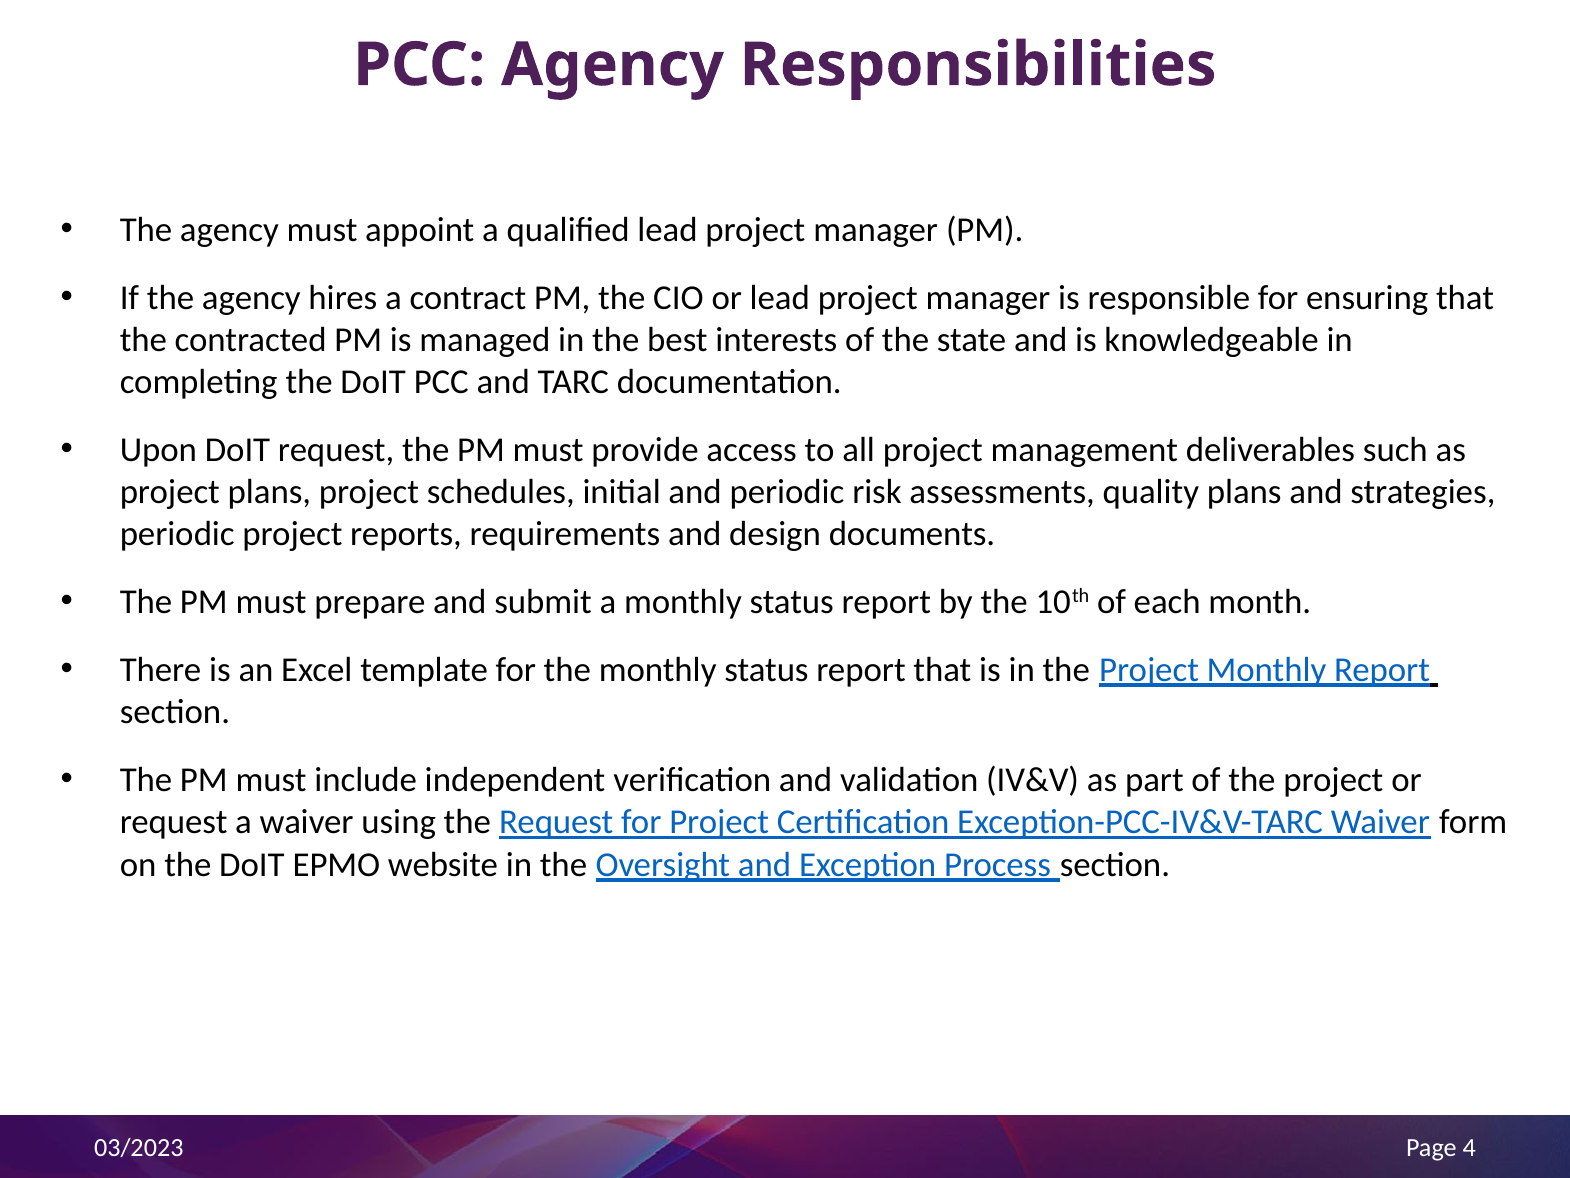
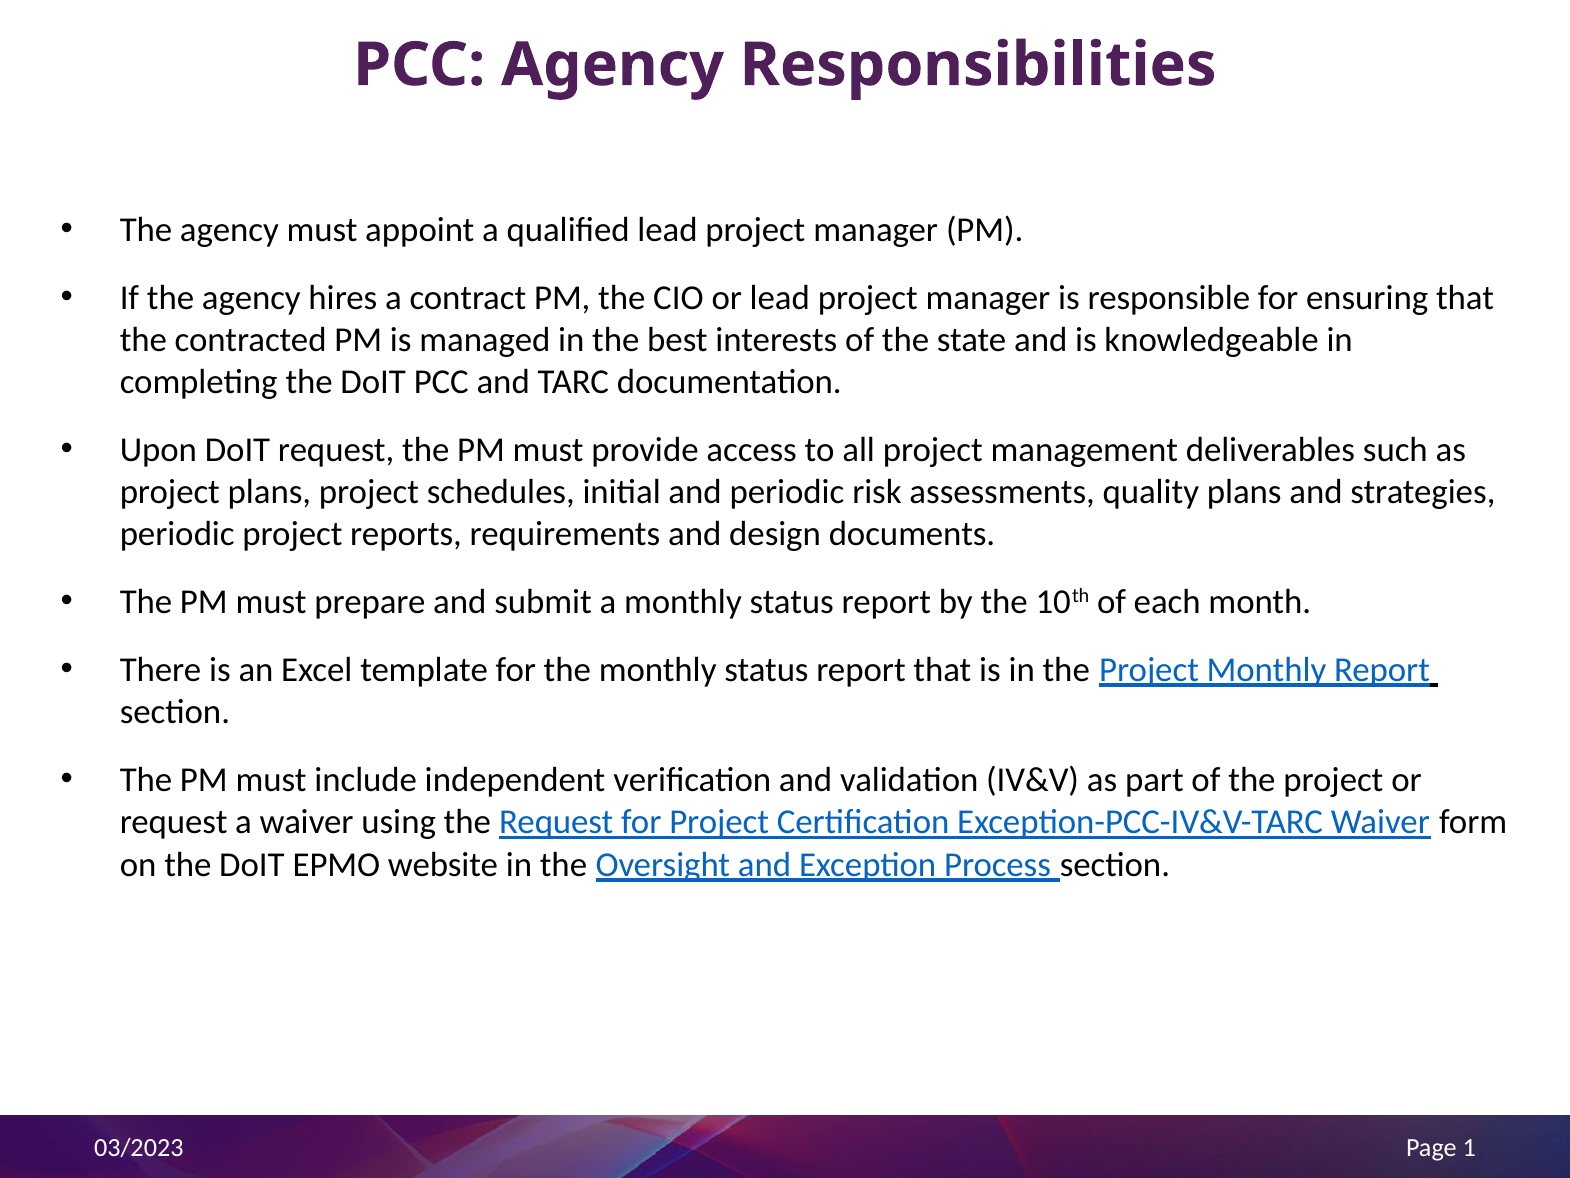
4: 4 -> 1
